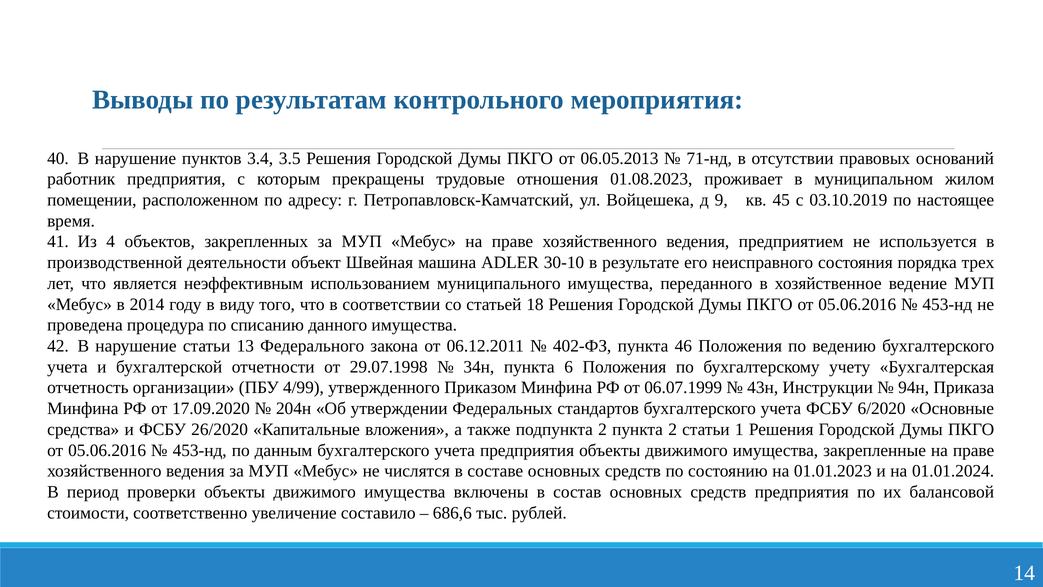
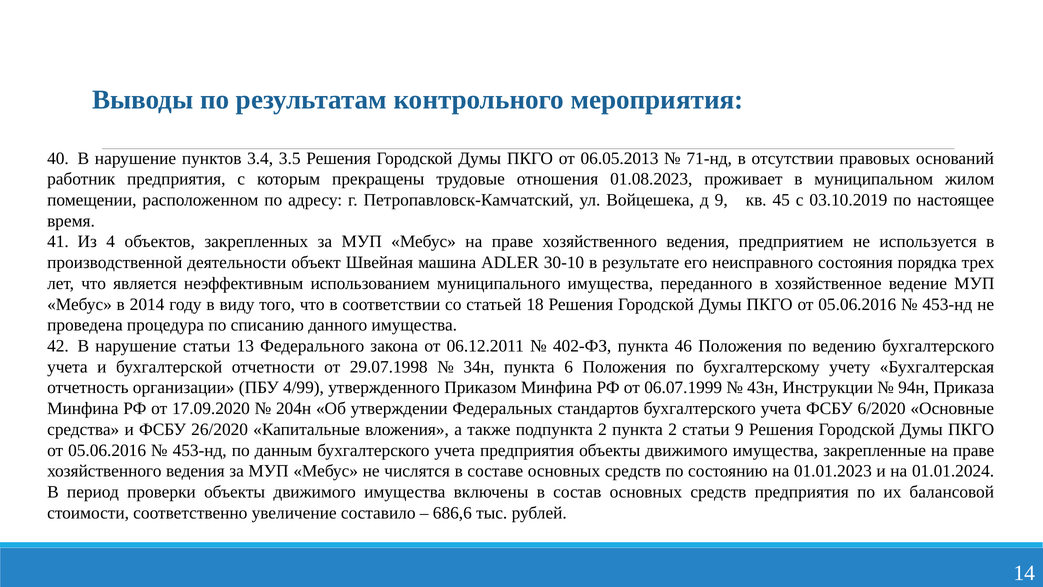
статьи 1: 1 -> 9
